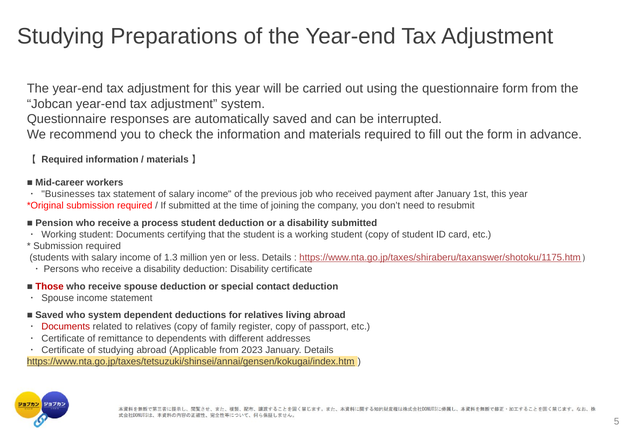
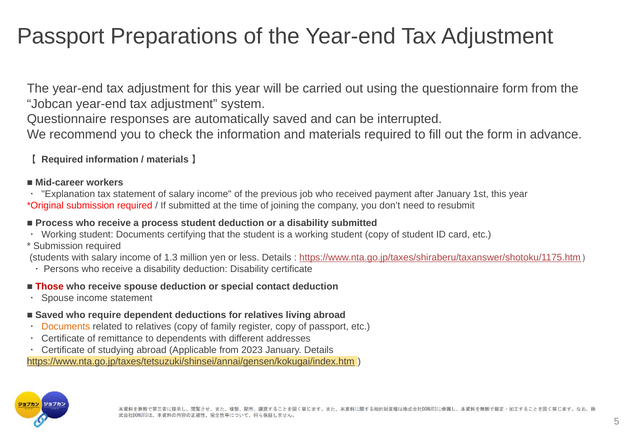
Studying at (61, 36): Studying -> Passport
Businesses: Businesses -> Explanation
Pension at (54, 223): Pension -> Process
who system: system -> require
Documents at (66, 327) colour: red -> orange
